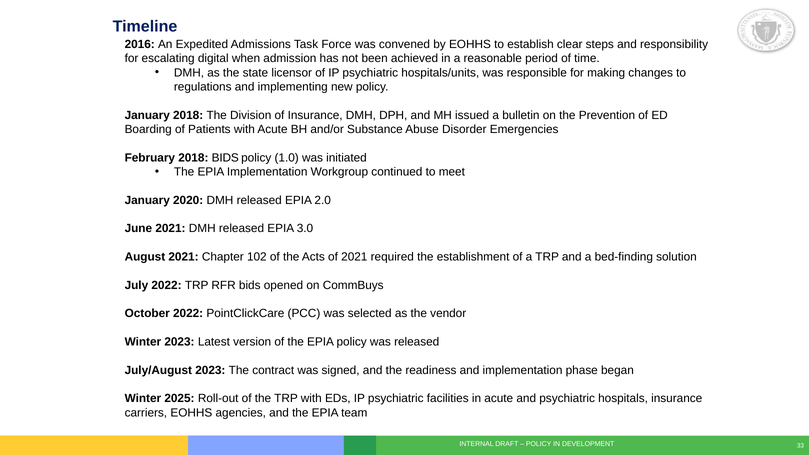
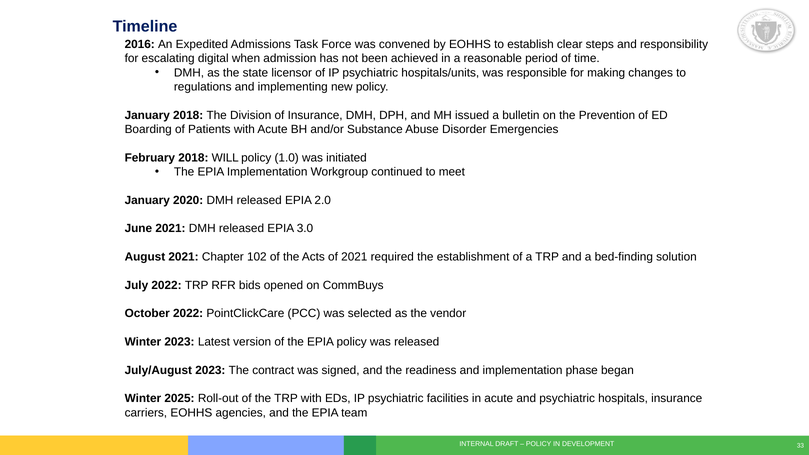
2018 BIDS: BIDS -> WILL
